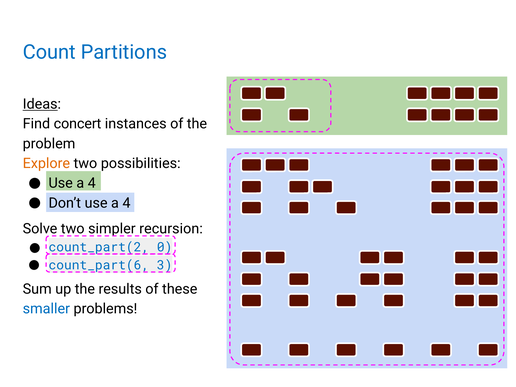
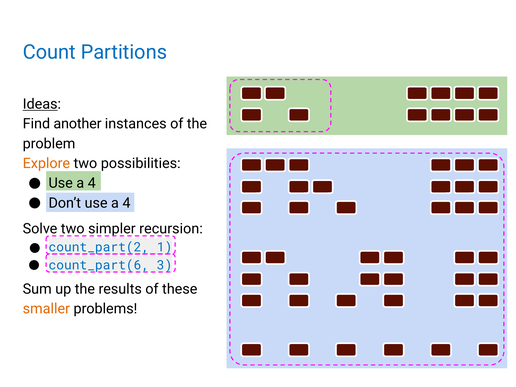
concert: concert -> another
0: 0 -> 1
smaller colour: blue -> orange
